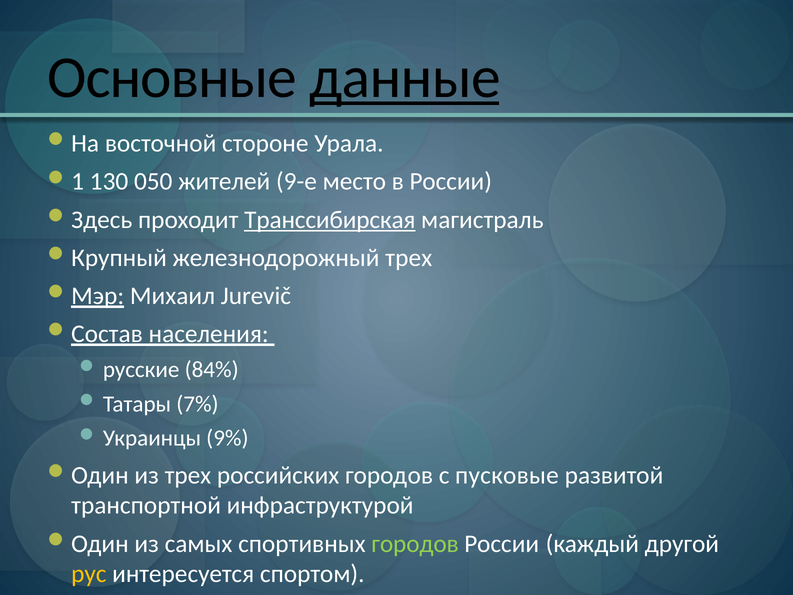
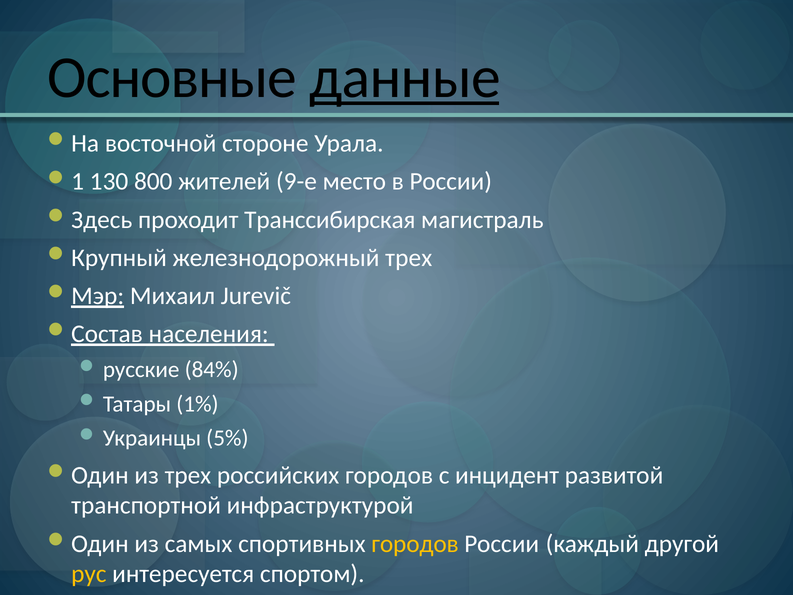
050: 050 -> 800
Транссибирская underline: present -> none
7%: 7% -> 1%
9%: 9% -> 5%
пусковые: пусковые -> инцидент
городов colour: light green -> yellow
